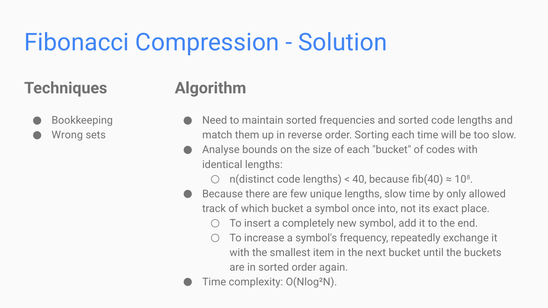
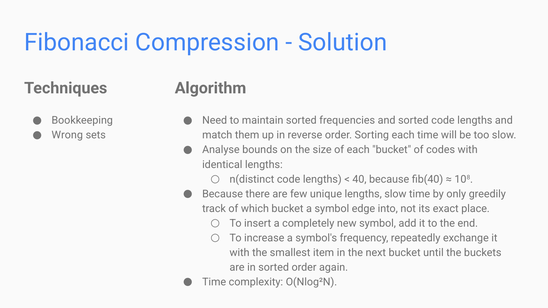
allowed: allowed -> greedily
once: once -> edge
